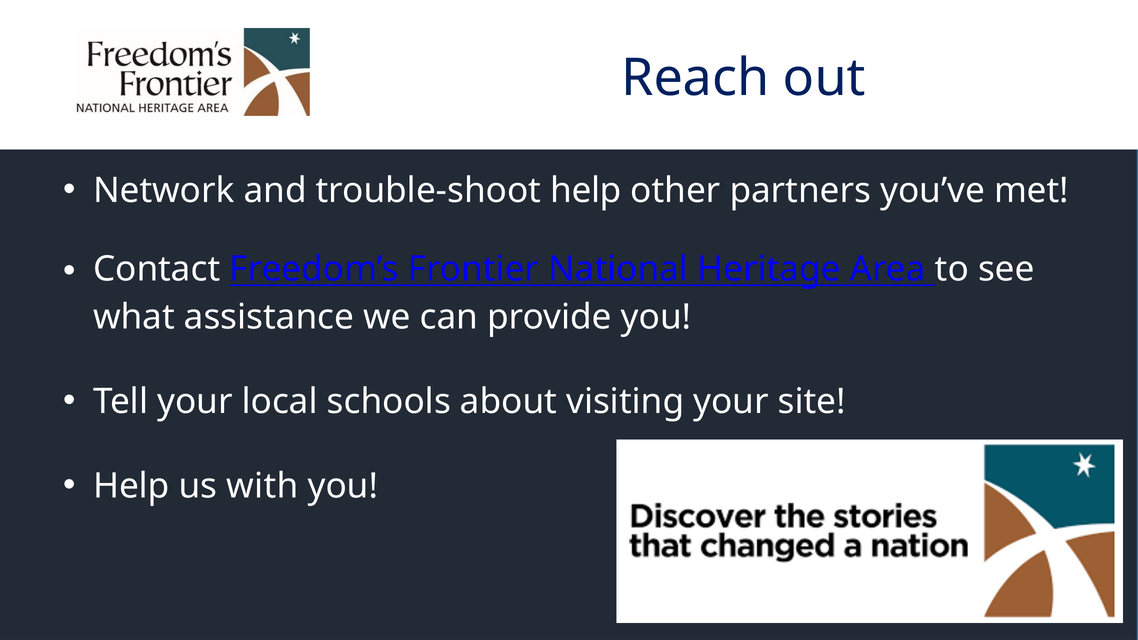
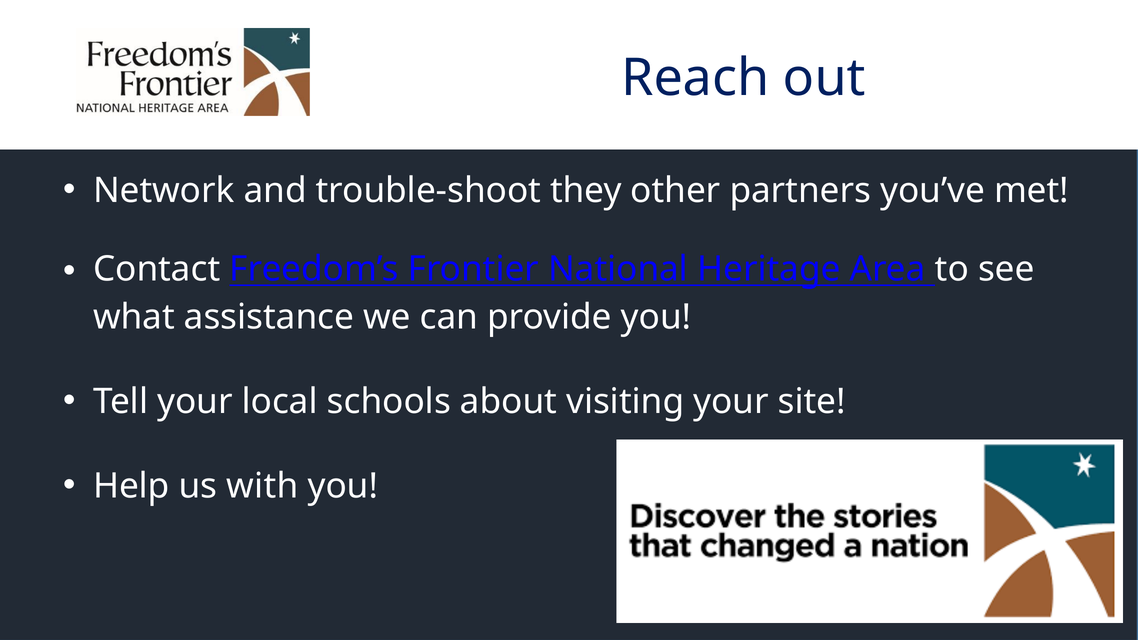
trouble-shoot help: help -> they
